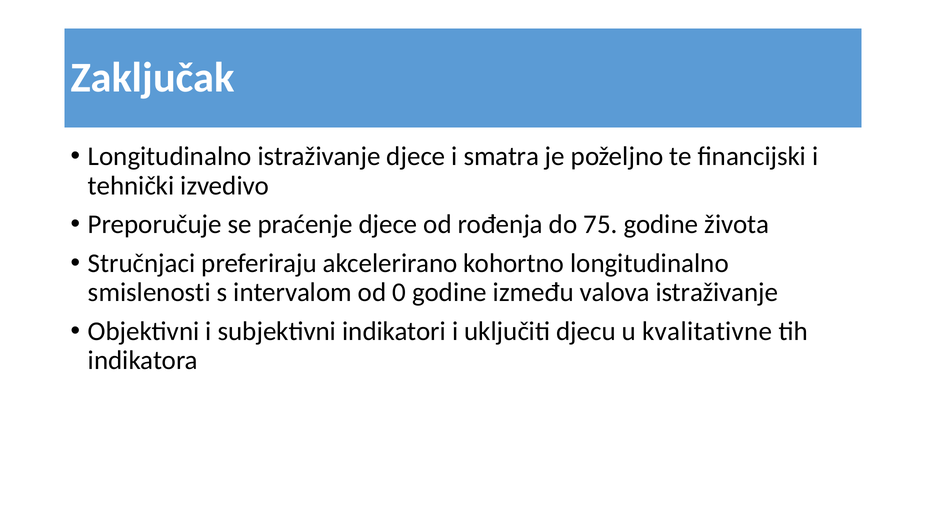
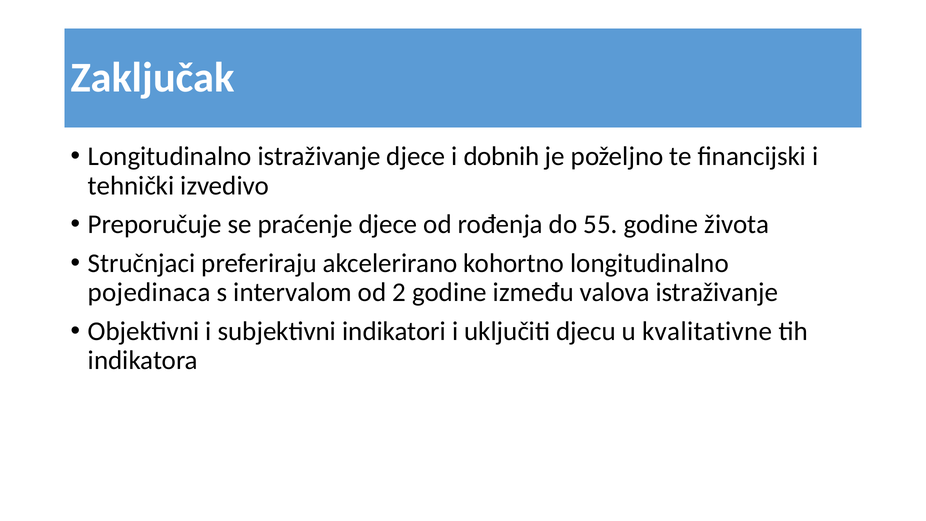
smatra: smatra -> dobnih
75: 75 -> 55
smislenosti: smislenosti -> pojedinaca
0: 0 -> 2
